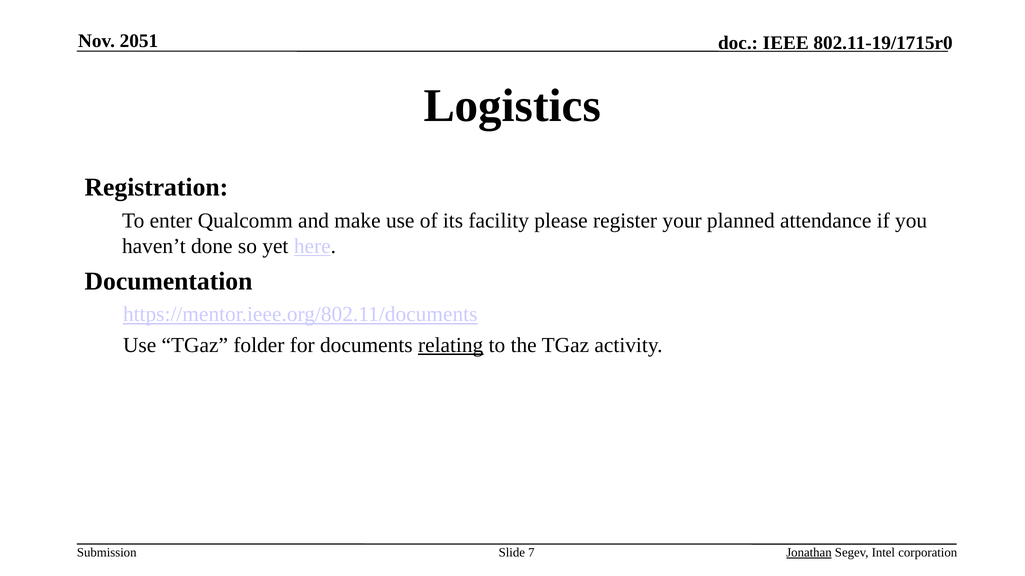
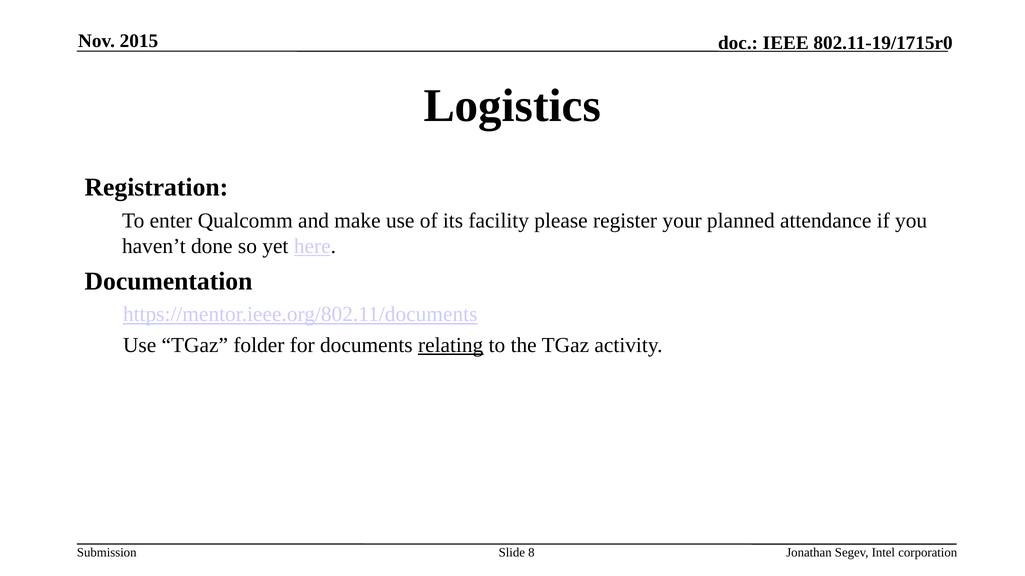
2051: 2051 -> 2015
7: 7 -> 8
Jonathan underline: present -> none
